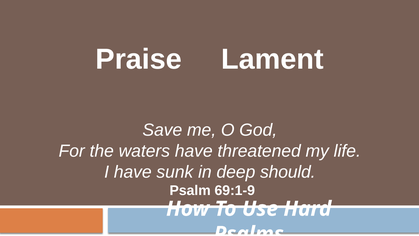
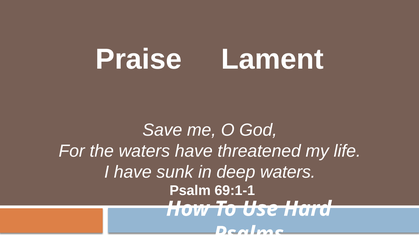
deep should: should -> waters
69:1-9: 69:1-9 -> 69:1-1
